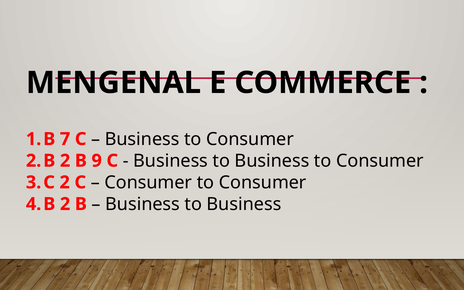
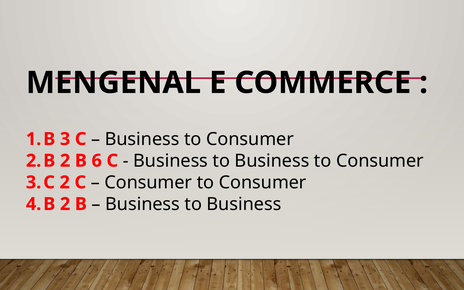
7: 7 -> 3
9: 9 -> 6
